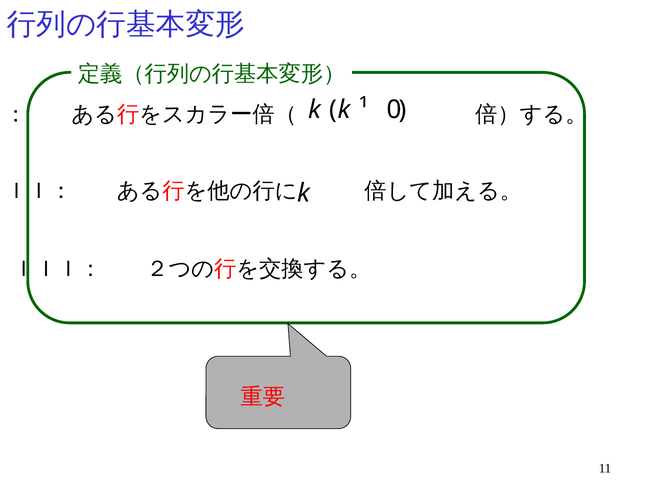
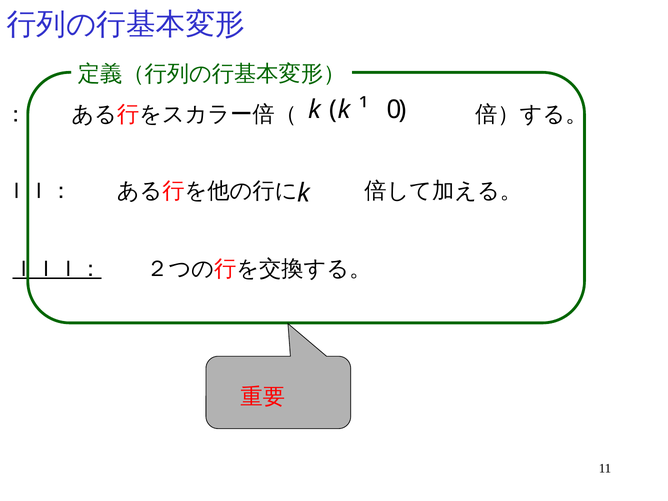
ＩＩＩ： underline: none -> present
